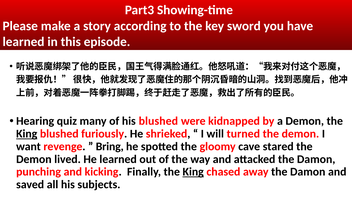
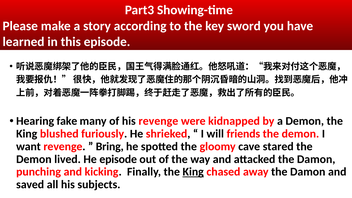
quiz: quiz -> fake
his blushed: blushed -> revenge
King at (27, 134) underline: present -> none
turned: turned -> friends
He learned: learned -> episode
